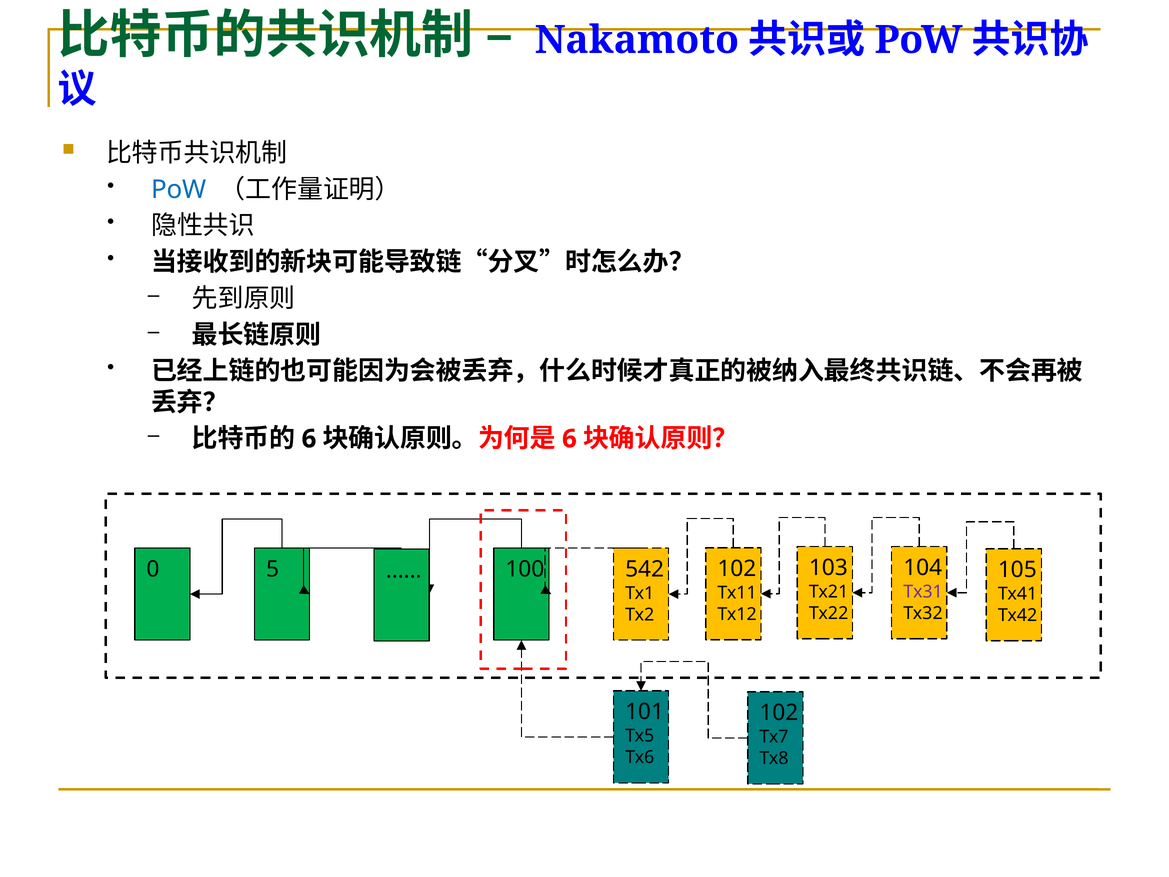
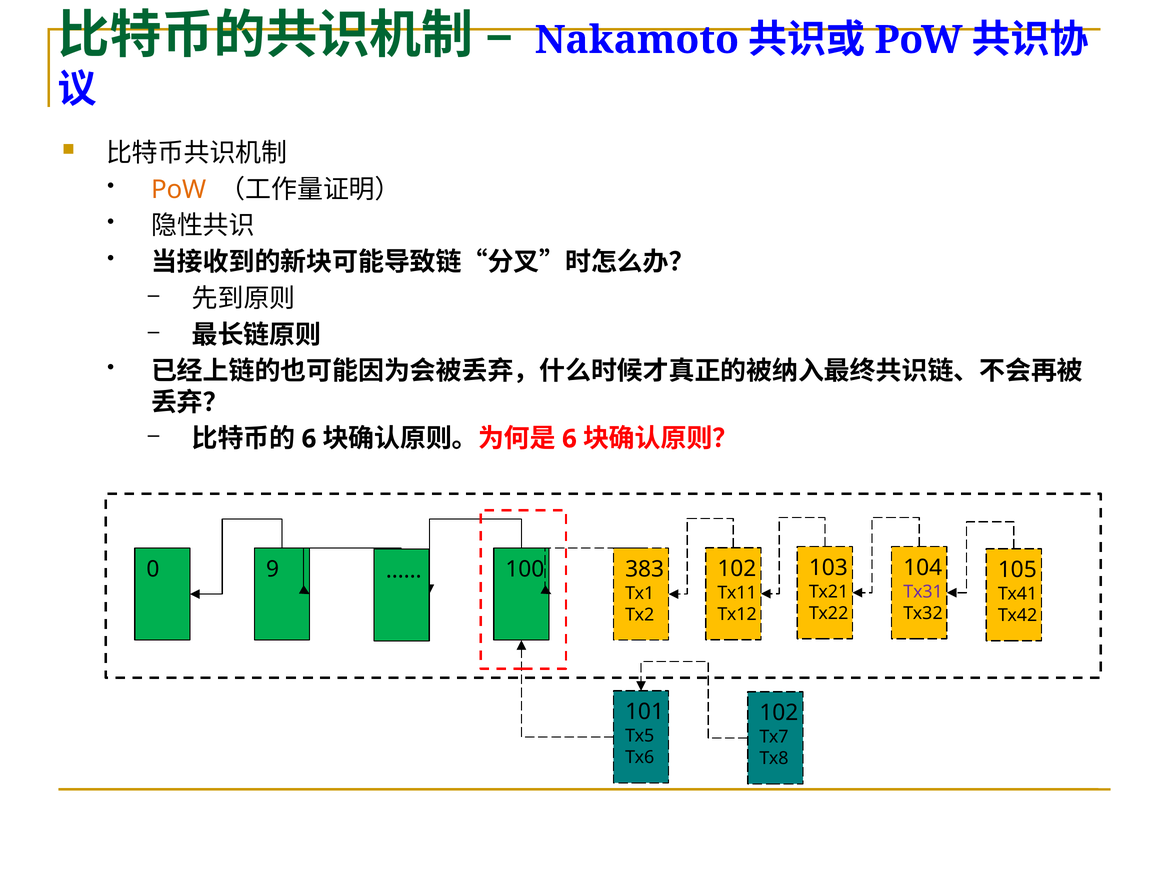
PoW at (179, 189) colour: blue -> orange
5: 5 -> 9
542: 542 -> 383
